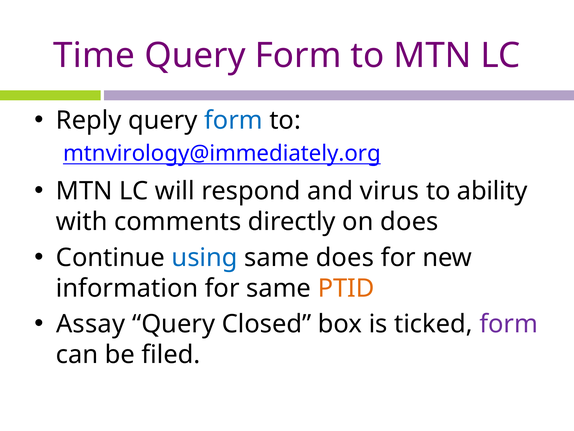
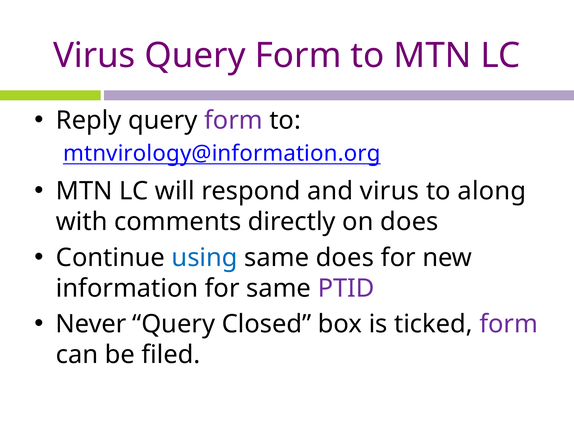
Time at (94, 56): Time -> Virus
form at (233, 120) colour: blue -> purple
mtnvirology@immediately.org: mtnvirology@immediately.org -> mtnvirology@information.org
ability: ability -> along
PTID colour: orange -> purple
Assay: Assay -> Never
